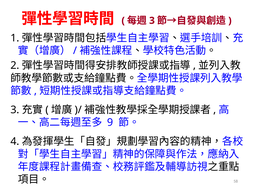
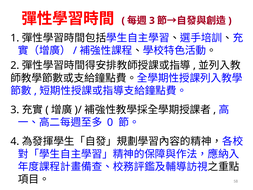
9: 9 -> 0
